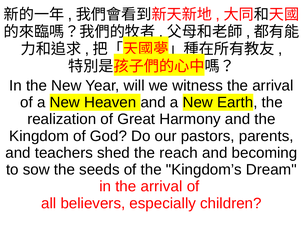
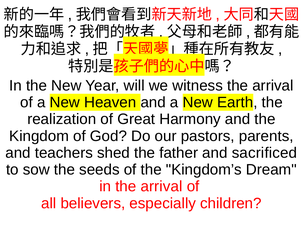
reach: reach -> father
becoming: becoming -> sacrificed
